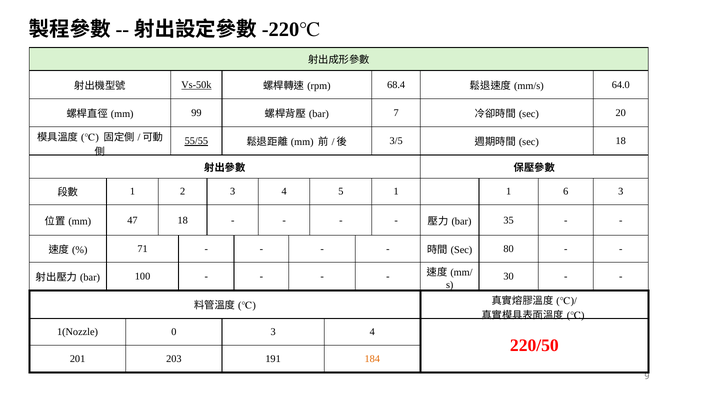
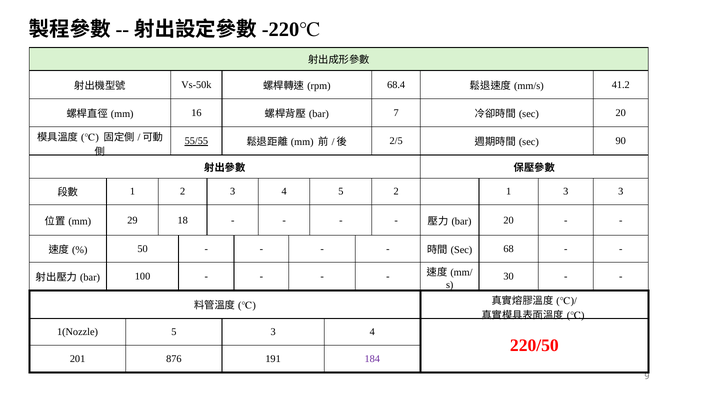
Vs-50k underline: present -> none
64.0: 64.0 -> 41.2
99: 99 -> 16
3/5: 3/5 -> 2/5
18 at (621, 141): 18 -> 90
5 1: 1 -> 2
1 6: 6 -> 3
47: 47 -> 29
35 at (509, 220): 35 -> 20
71: 71 -> 50
80: 80 -> 68
1(Nozzle 0: 0 -> 5
203: 203 -> 876
184 colour: orange -> purple
